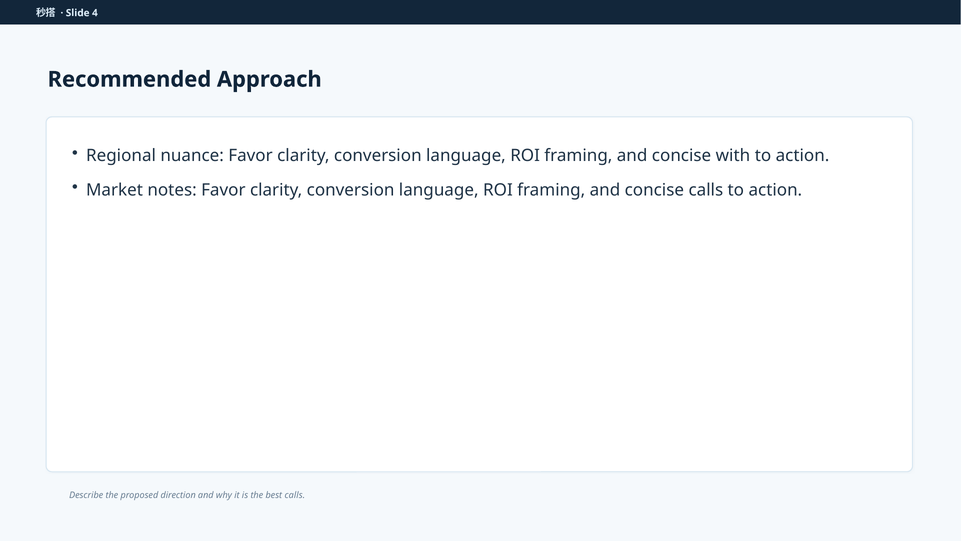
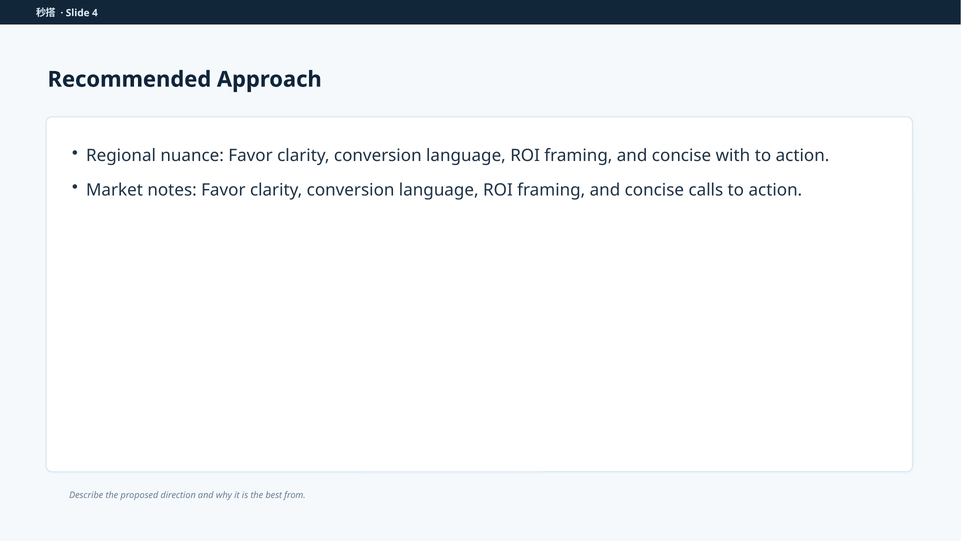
best calls: calls -> from
